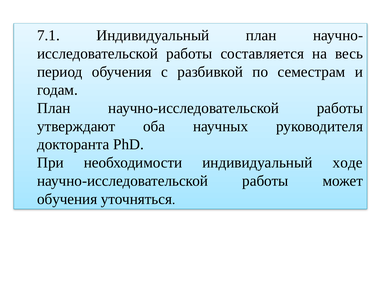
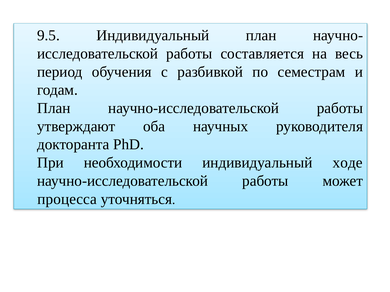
7.1: 7.1 -> 9.5
обучения at (67, 199): обучения -> процесса
